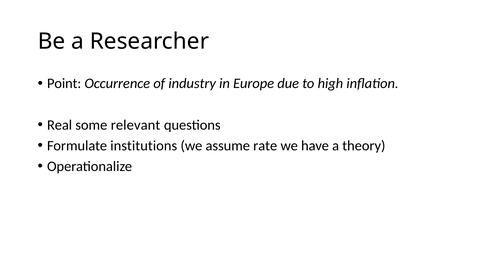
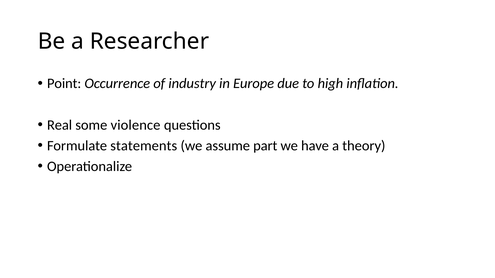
relevant: relevant -> violence
institutions: institutions -> statements
rate: rate -> part
